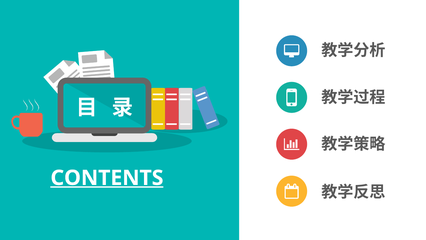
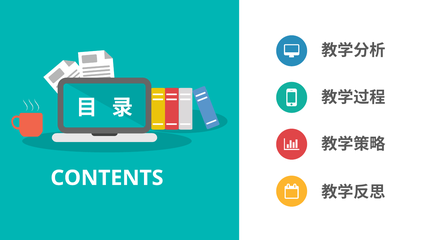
CONTENTS underline: present -> none
